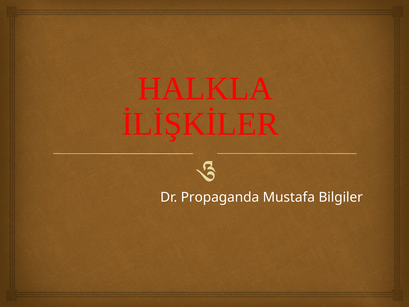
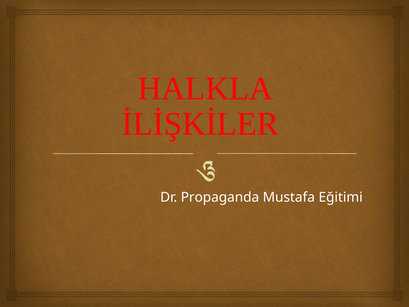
Bilgiler: Bilgiler -> Eğitimi
